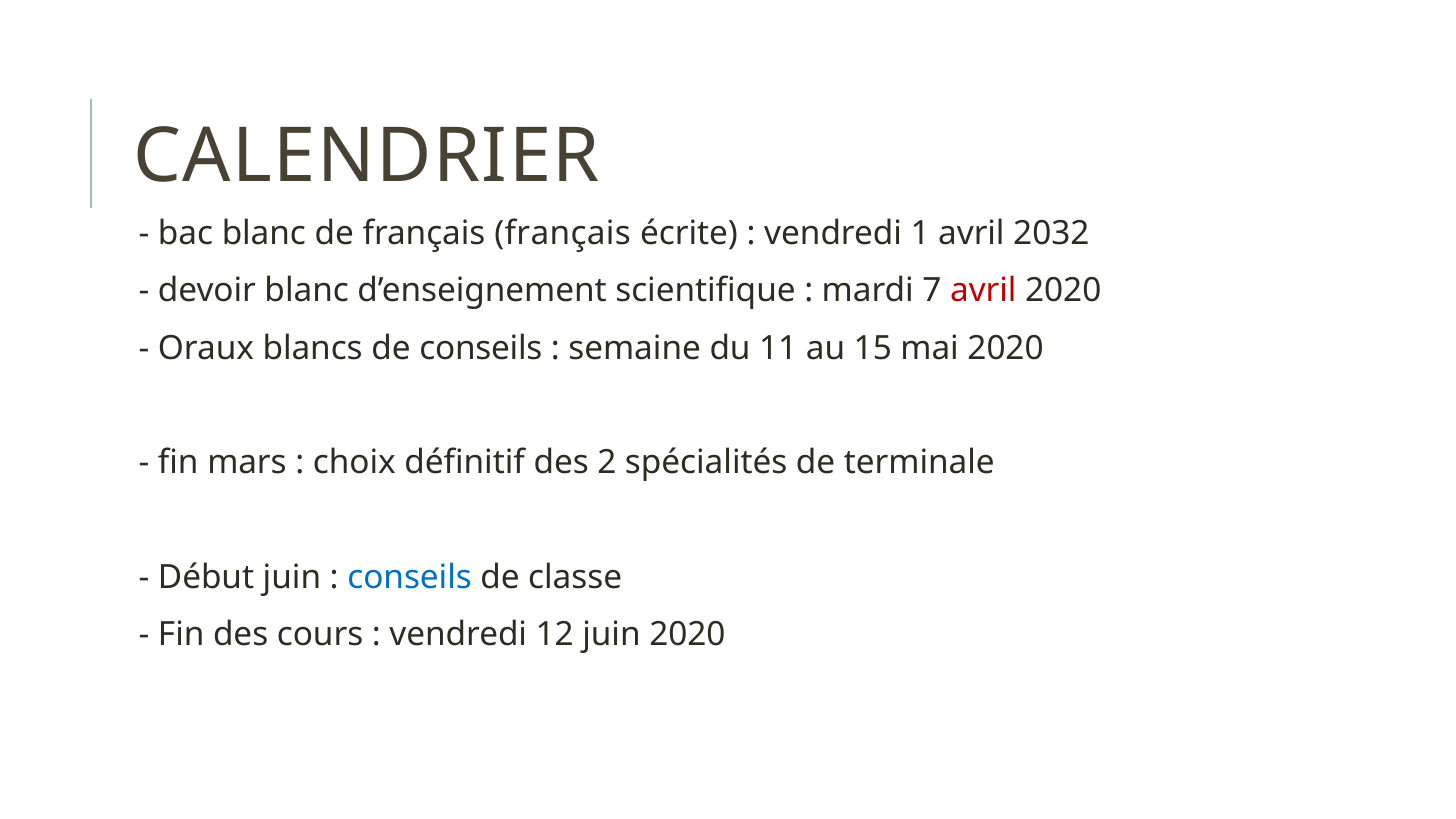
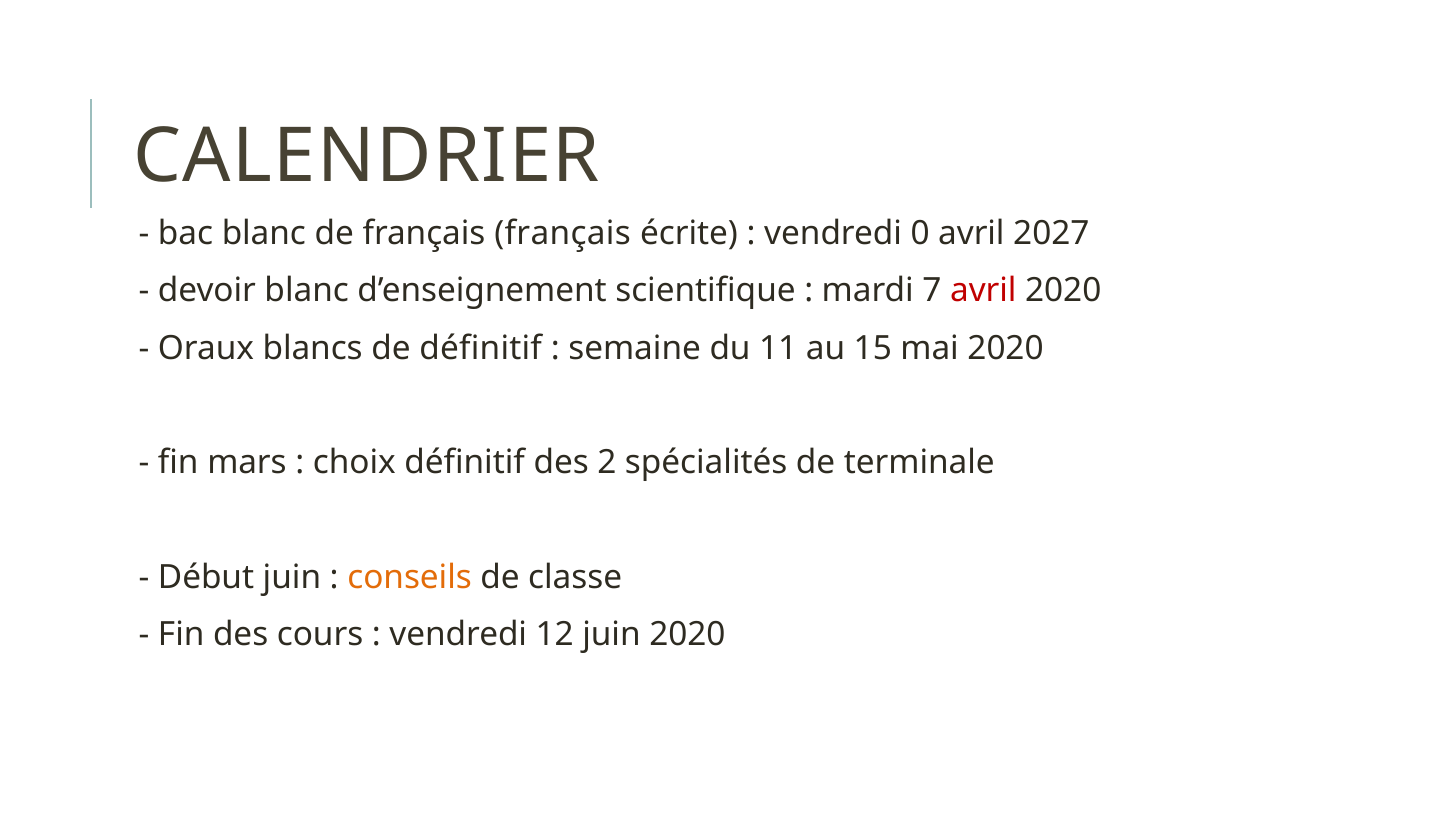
1: 1 -> 0
2032: 2032 -> 2027
de conseils: conseils -> définitif
conseils at (410, 577) colour: blue -> orange
